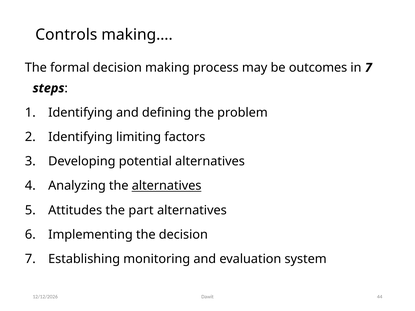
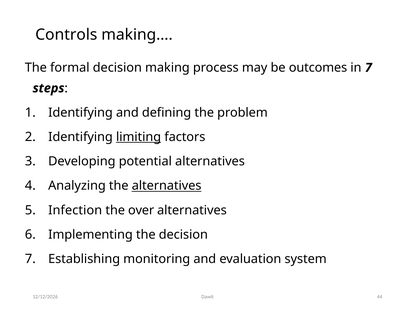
limiting underline: none -> present
Attitudes: Attitudes -> Infection
part: part -> over
